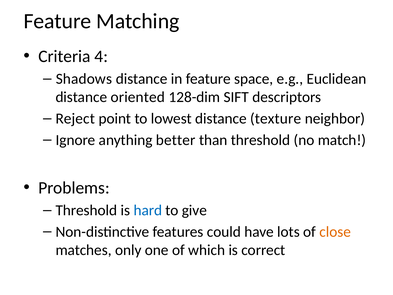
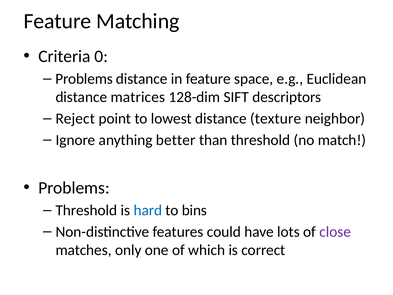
4: 4 -> 0
Shadows at (84, 79): Shadows -> Problems
oriented: oriented -> matrices
give: give -> bins
close colour: orange -> purple
